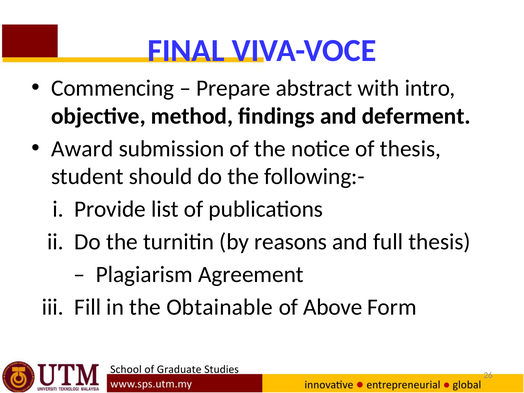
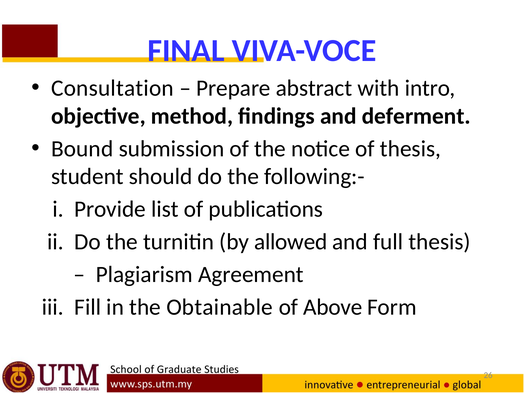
Commencing: Commencing -> Consultation
Award: Award -> Bound
reasons: reasons -> allowed
